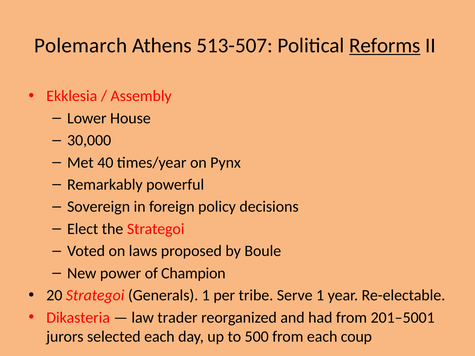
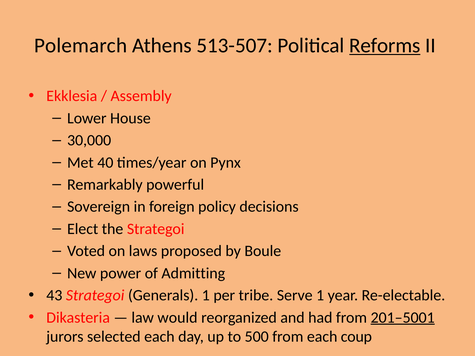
Champion: Champion -> Admitting
20: 20 -> 43
trader: trader -> would
201–5001 underline: none -> present
